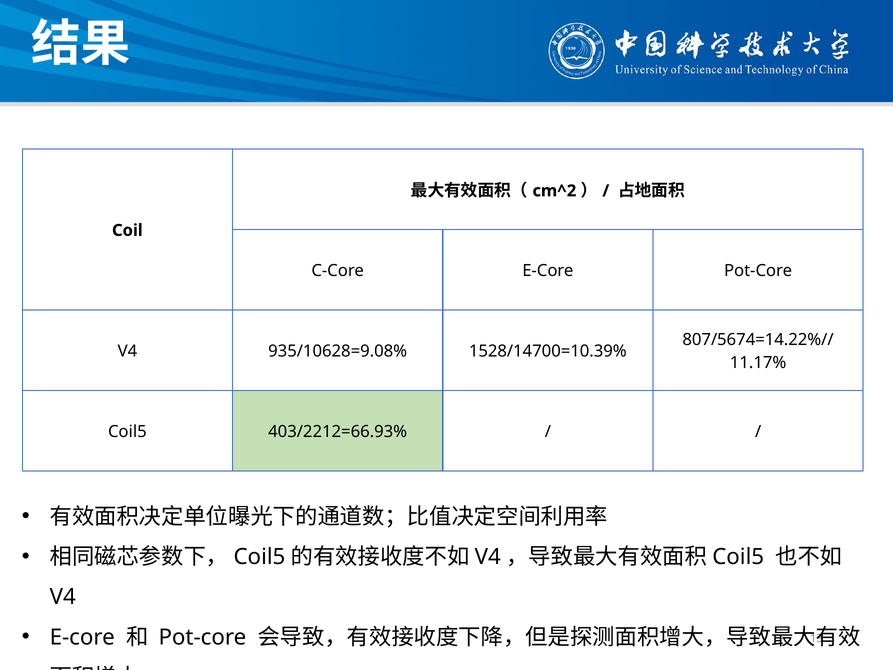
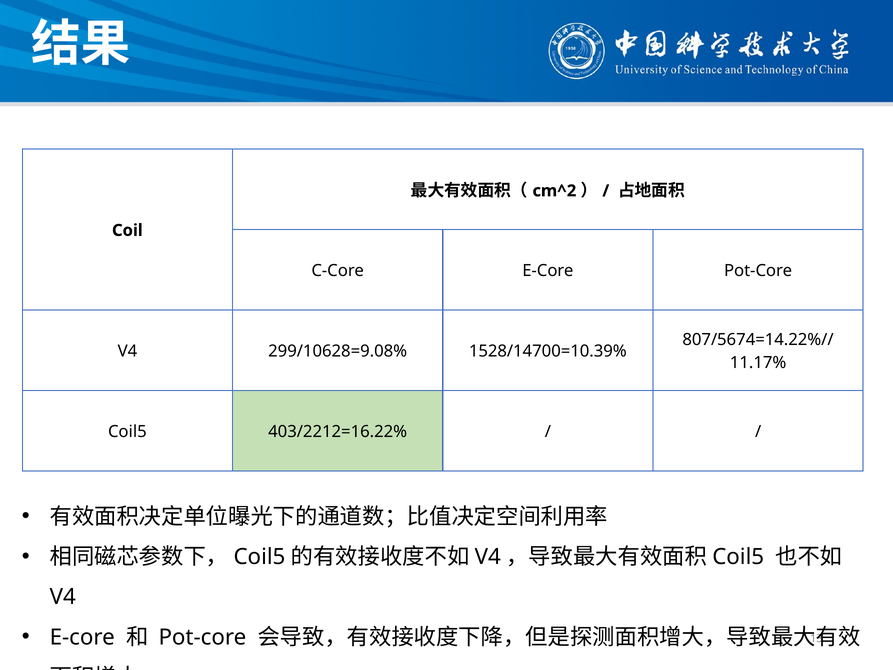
935/10628=9.08%: 935/10628=9.08% -> 299/10628=9.08%
403/2212=66.93%: 403/2212=66.93% -> 403/2212=16.22%
